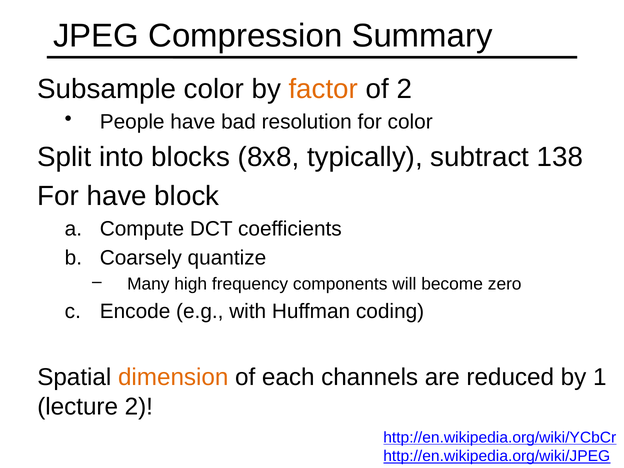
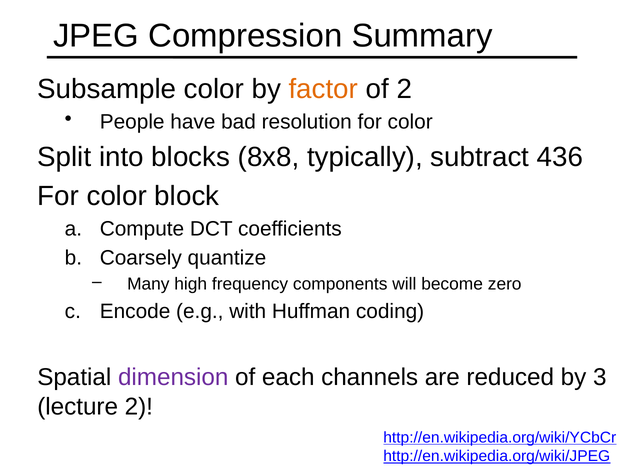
138: 138 -> 436
have at (117, 196): have -> color
dimension colour: orange -> purple
1: 1 -> 3
